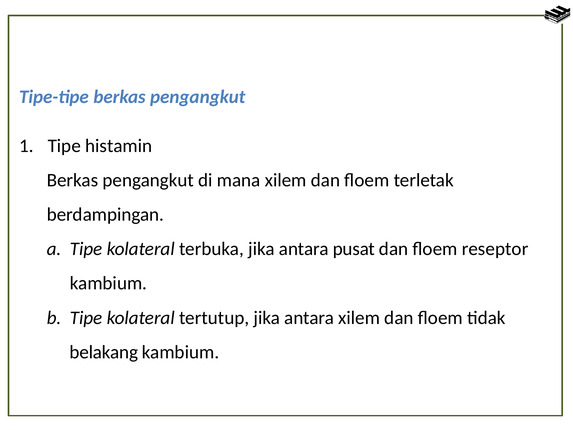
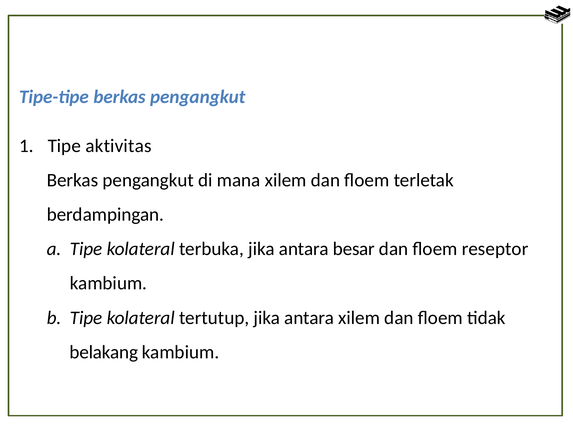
histamin: histamin -> aktivitas
pusat: pusat -> besar
